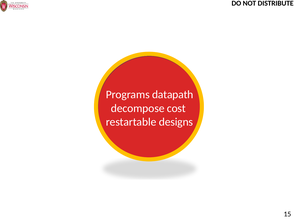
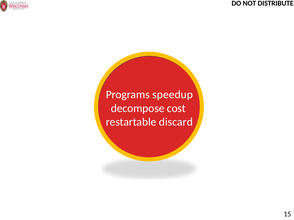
datapath: datapath -> speedup
designs: designs -> discard
